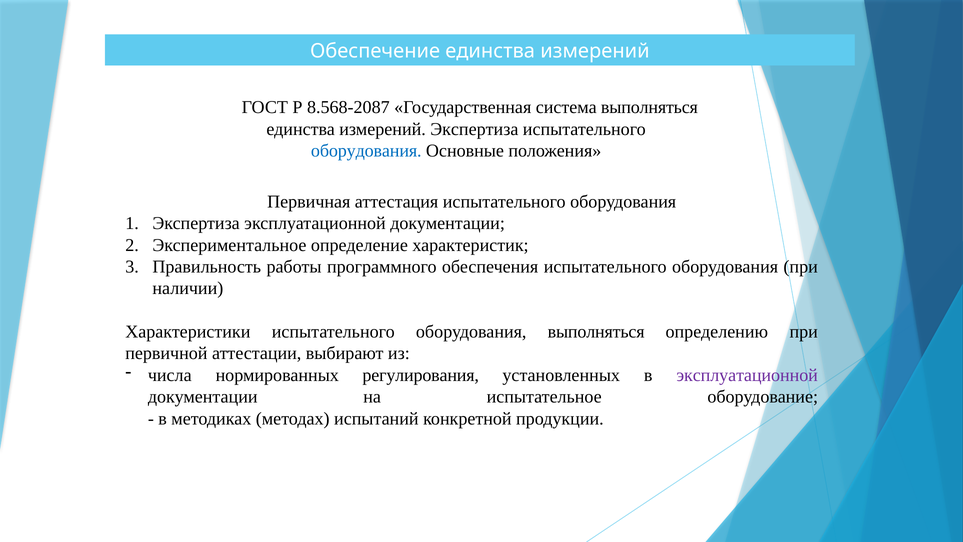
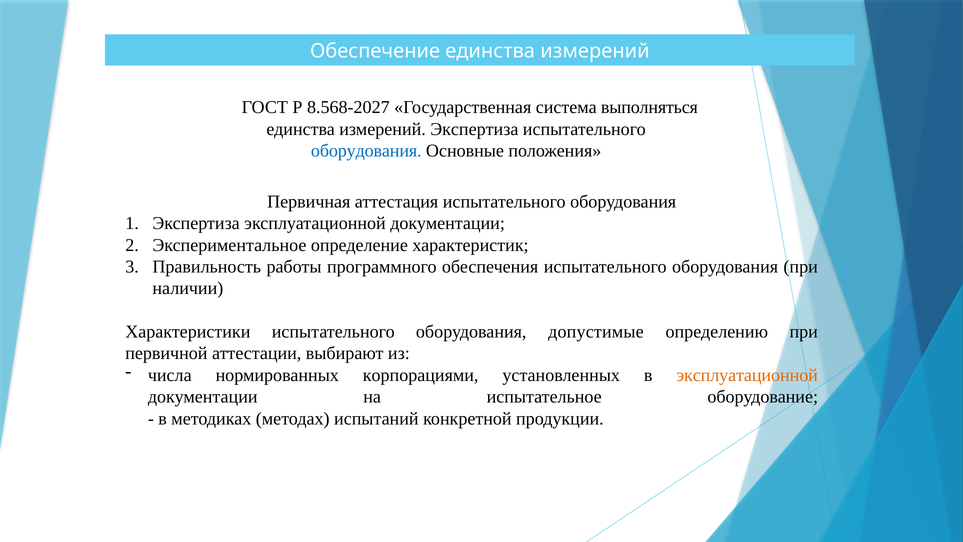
8.568-2087: 8.568-2087 -> 8.568-2027
оборудования выполняться: выполняться -> допустимые
регулирования: регулирования -> корпорациями
эксплуатационной at (747, 375) colour: purple -> orange
